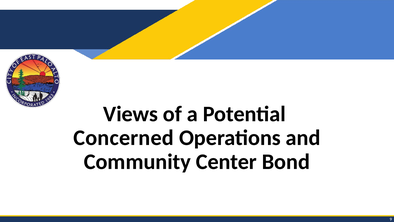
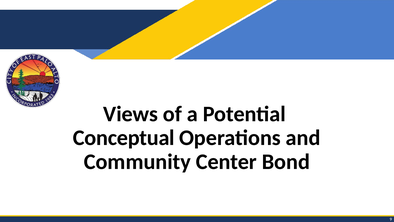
Concerned: Concerned -> Conceptual
